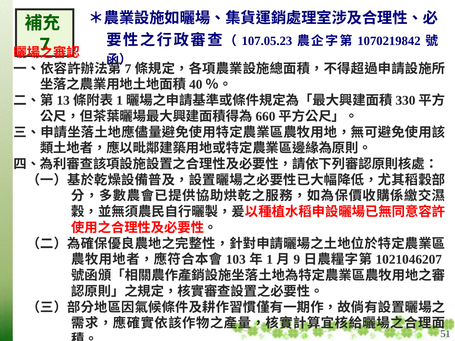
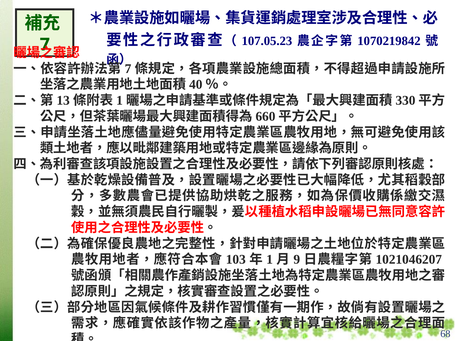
51: 51 -> 68
